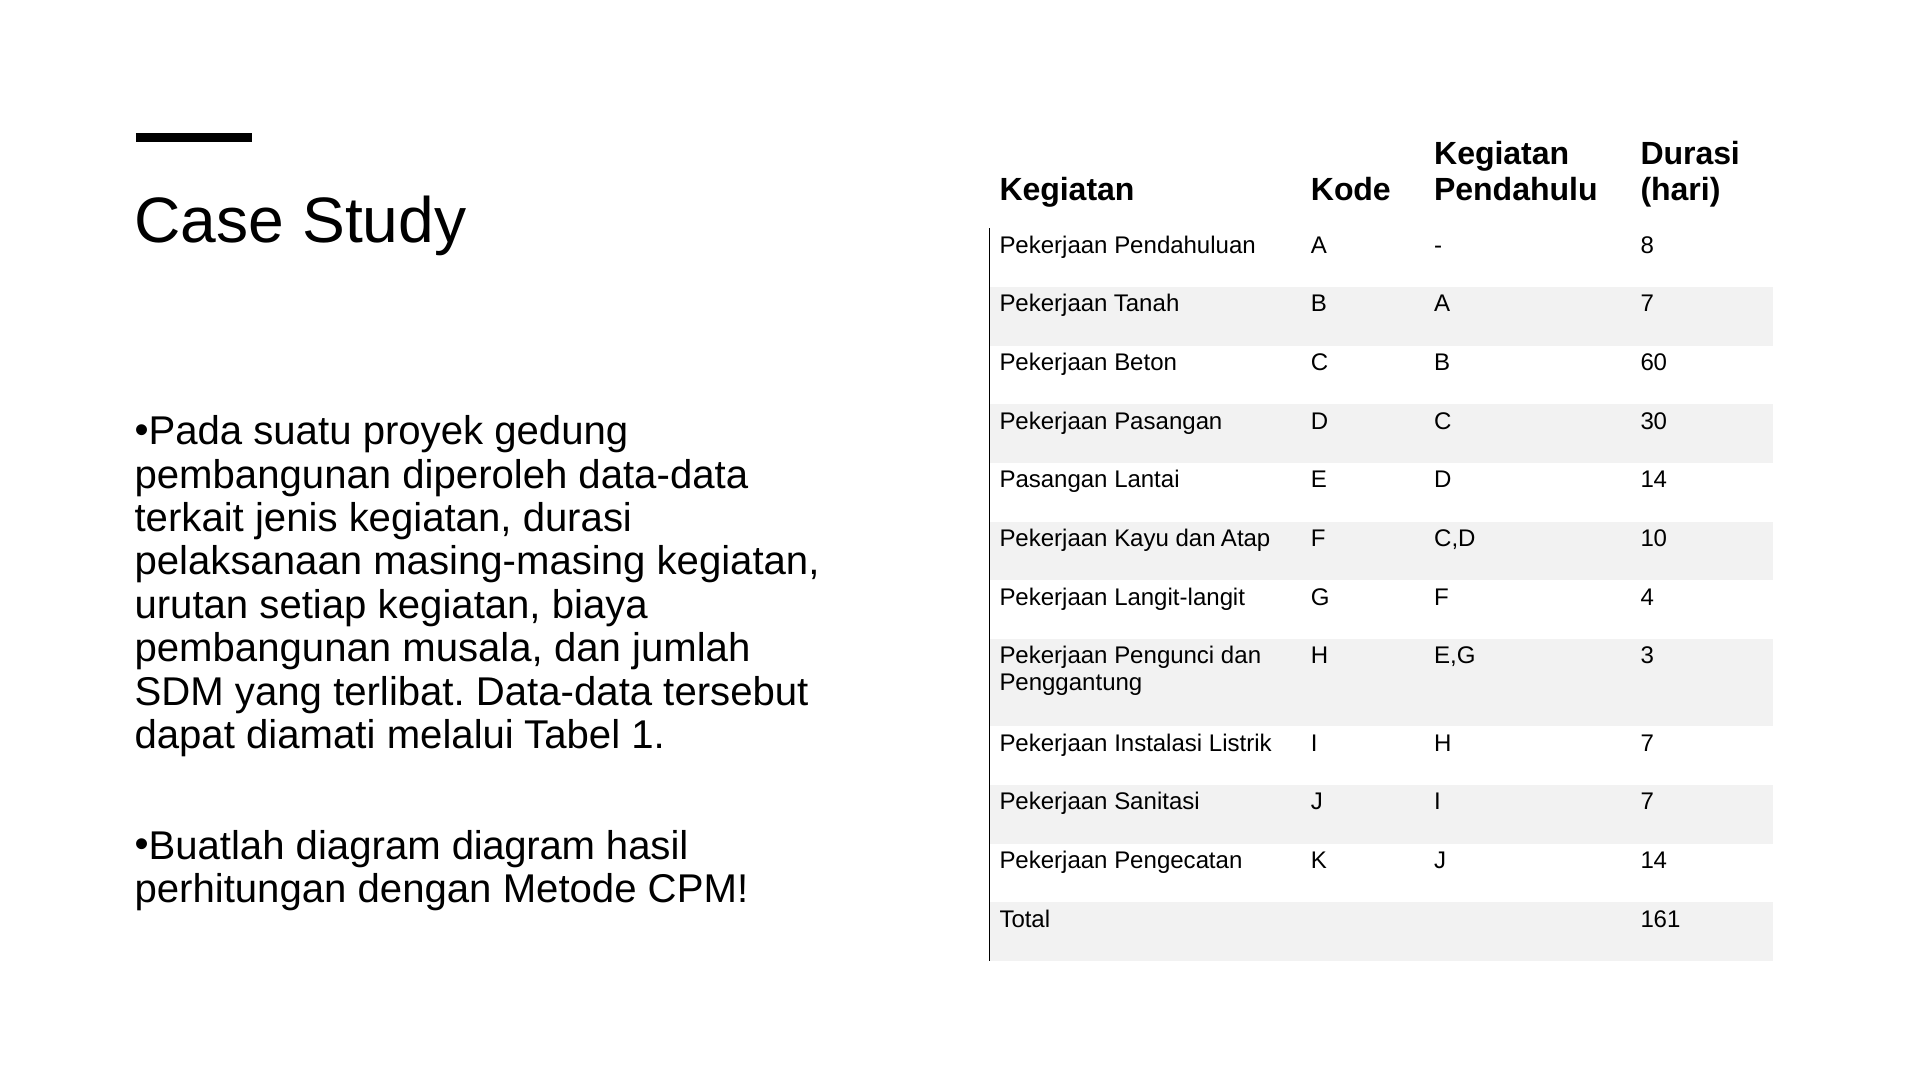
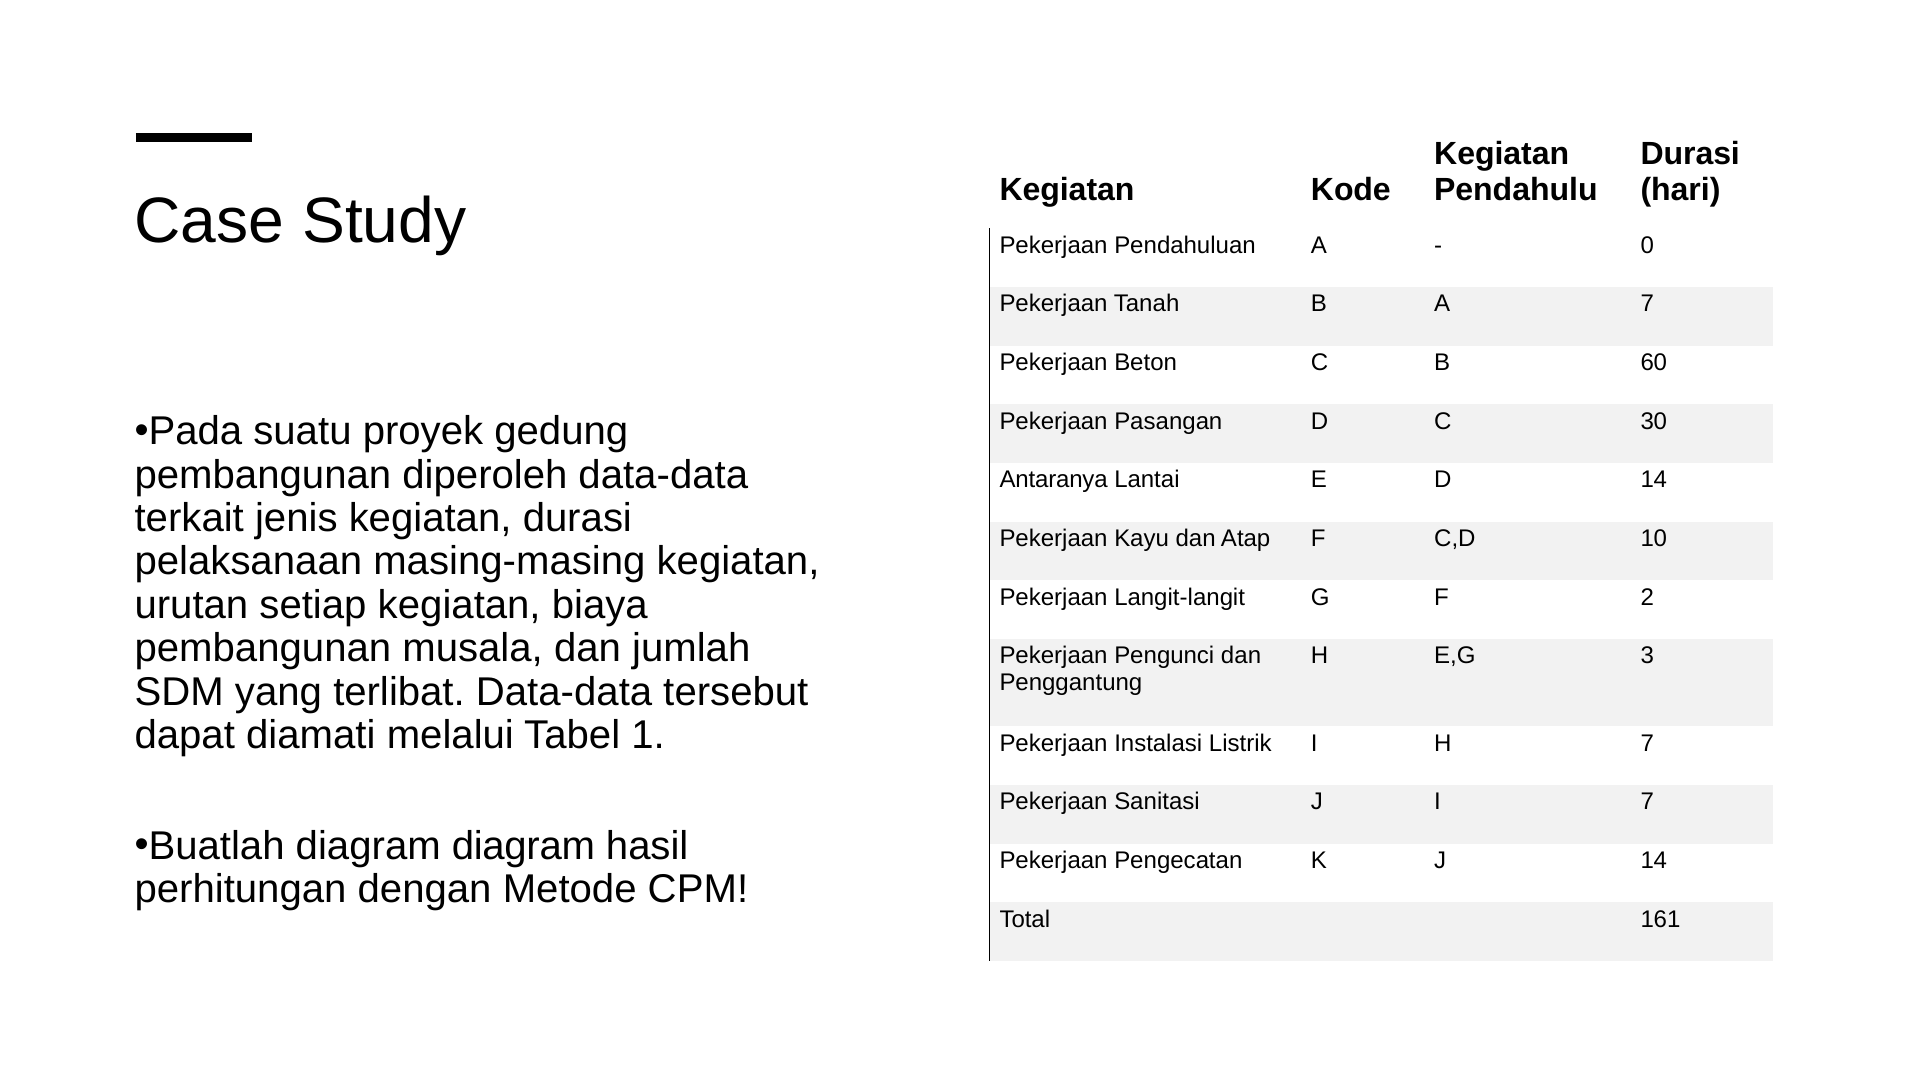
8: 8 -> 0
Pasangan at (1054, 480): Pasangan -> Antaranya
4: 4 -> 2
